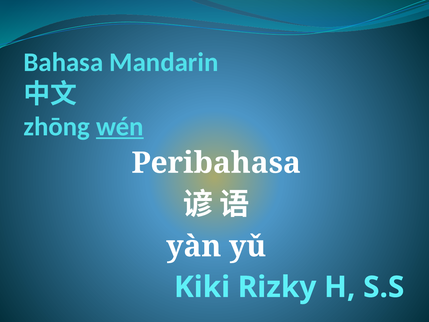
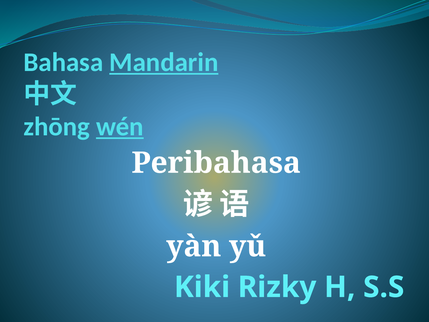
Mandarin underline: none -> present
